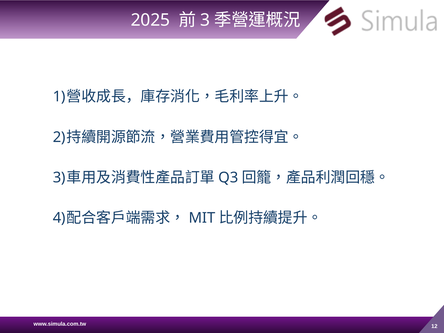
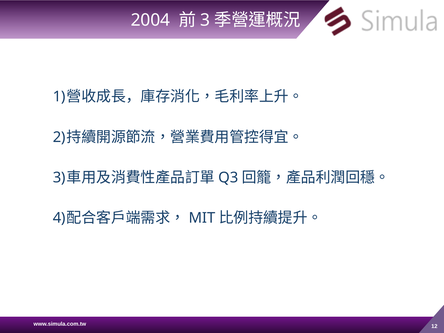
2025: 2025 -> 2004
